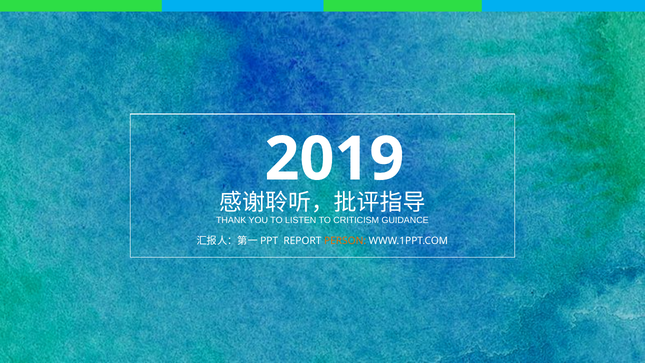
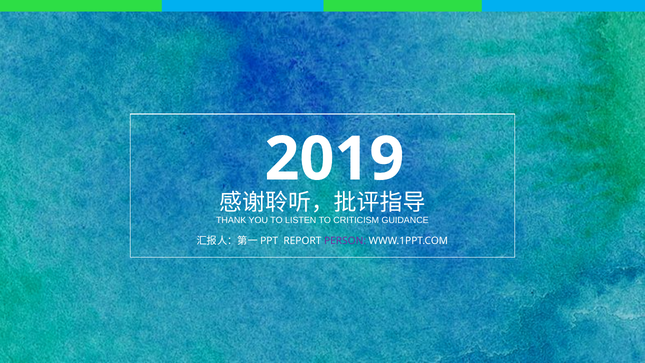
PERSON colour: orange -> purple
